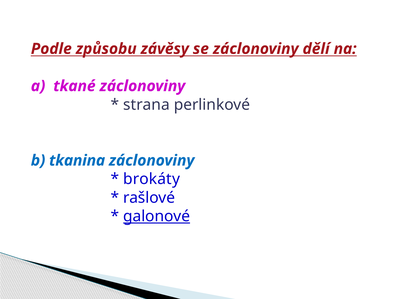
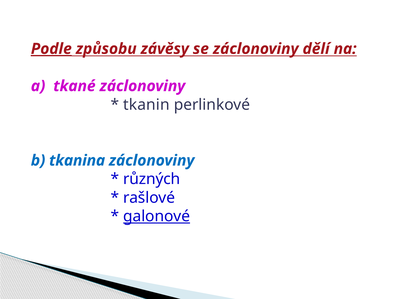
Podle underline: none -> present
strana: strana -> tkanin
brokáty: brokáty -> různých
